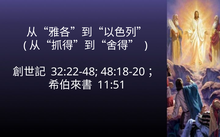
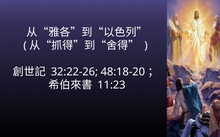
32:22-48: 32:22-48 -> 32:22-26
11:51: 11:51 -> 11:23
